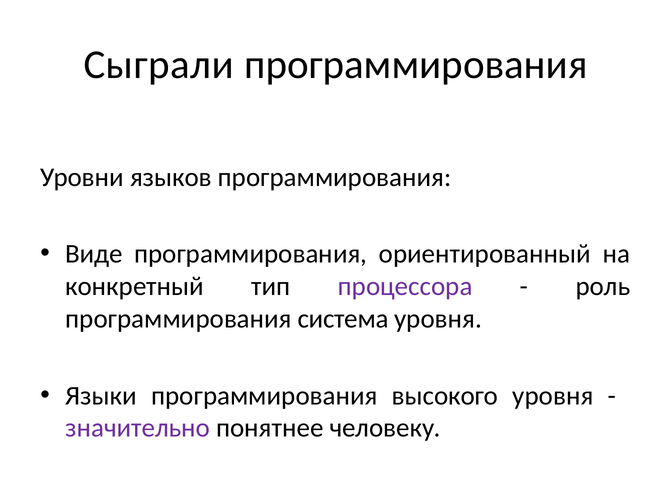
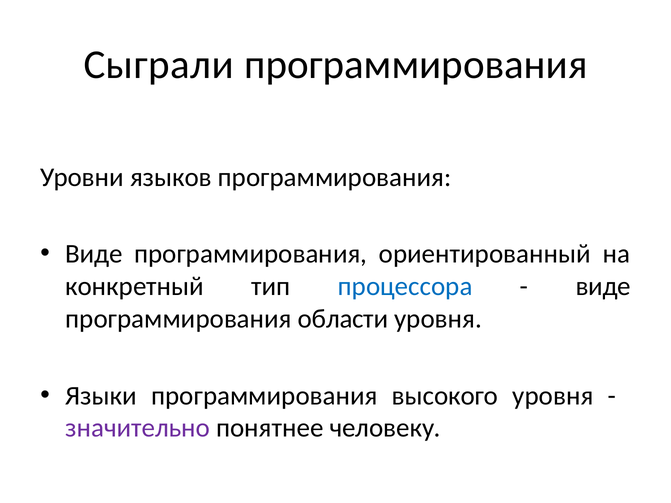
процессора colour: purple -> blue
роль at (603, 287): роль -> виде
система: система -> области
